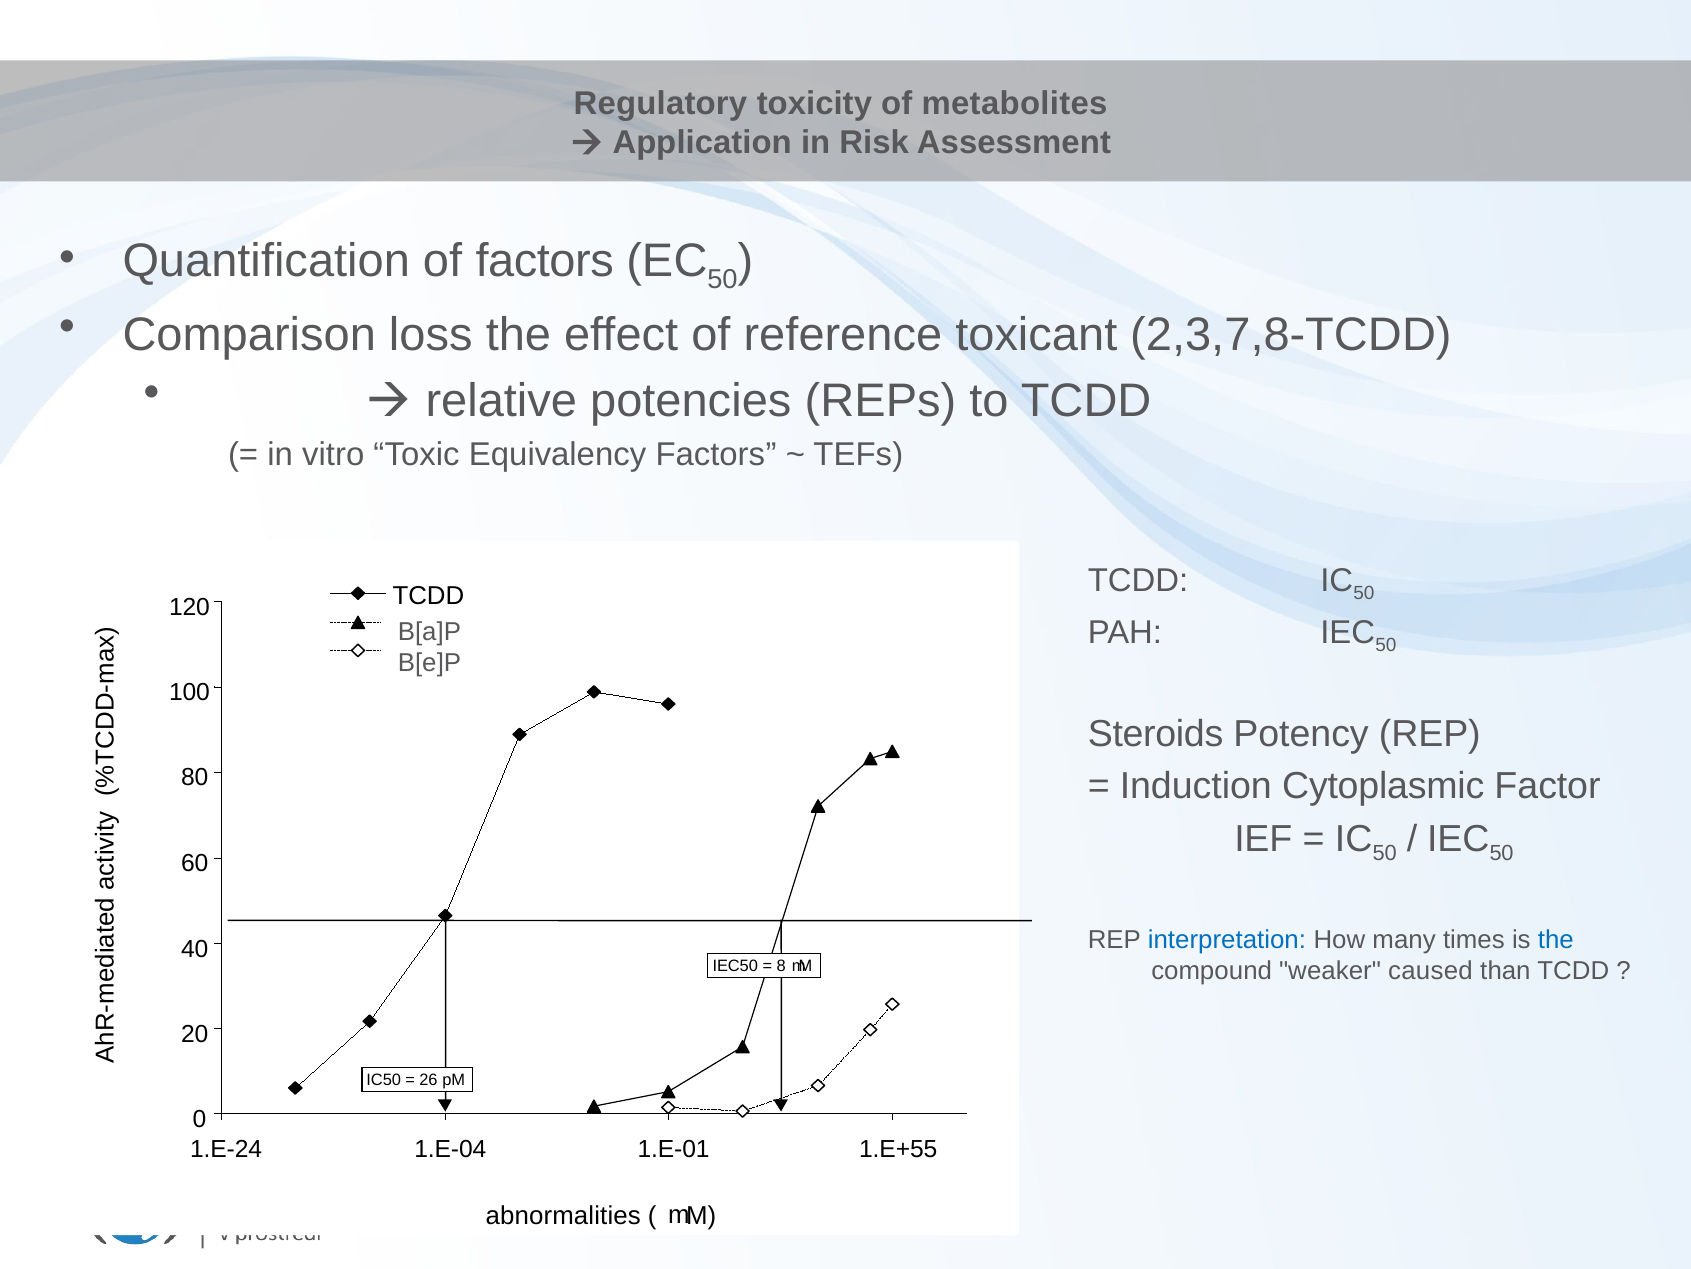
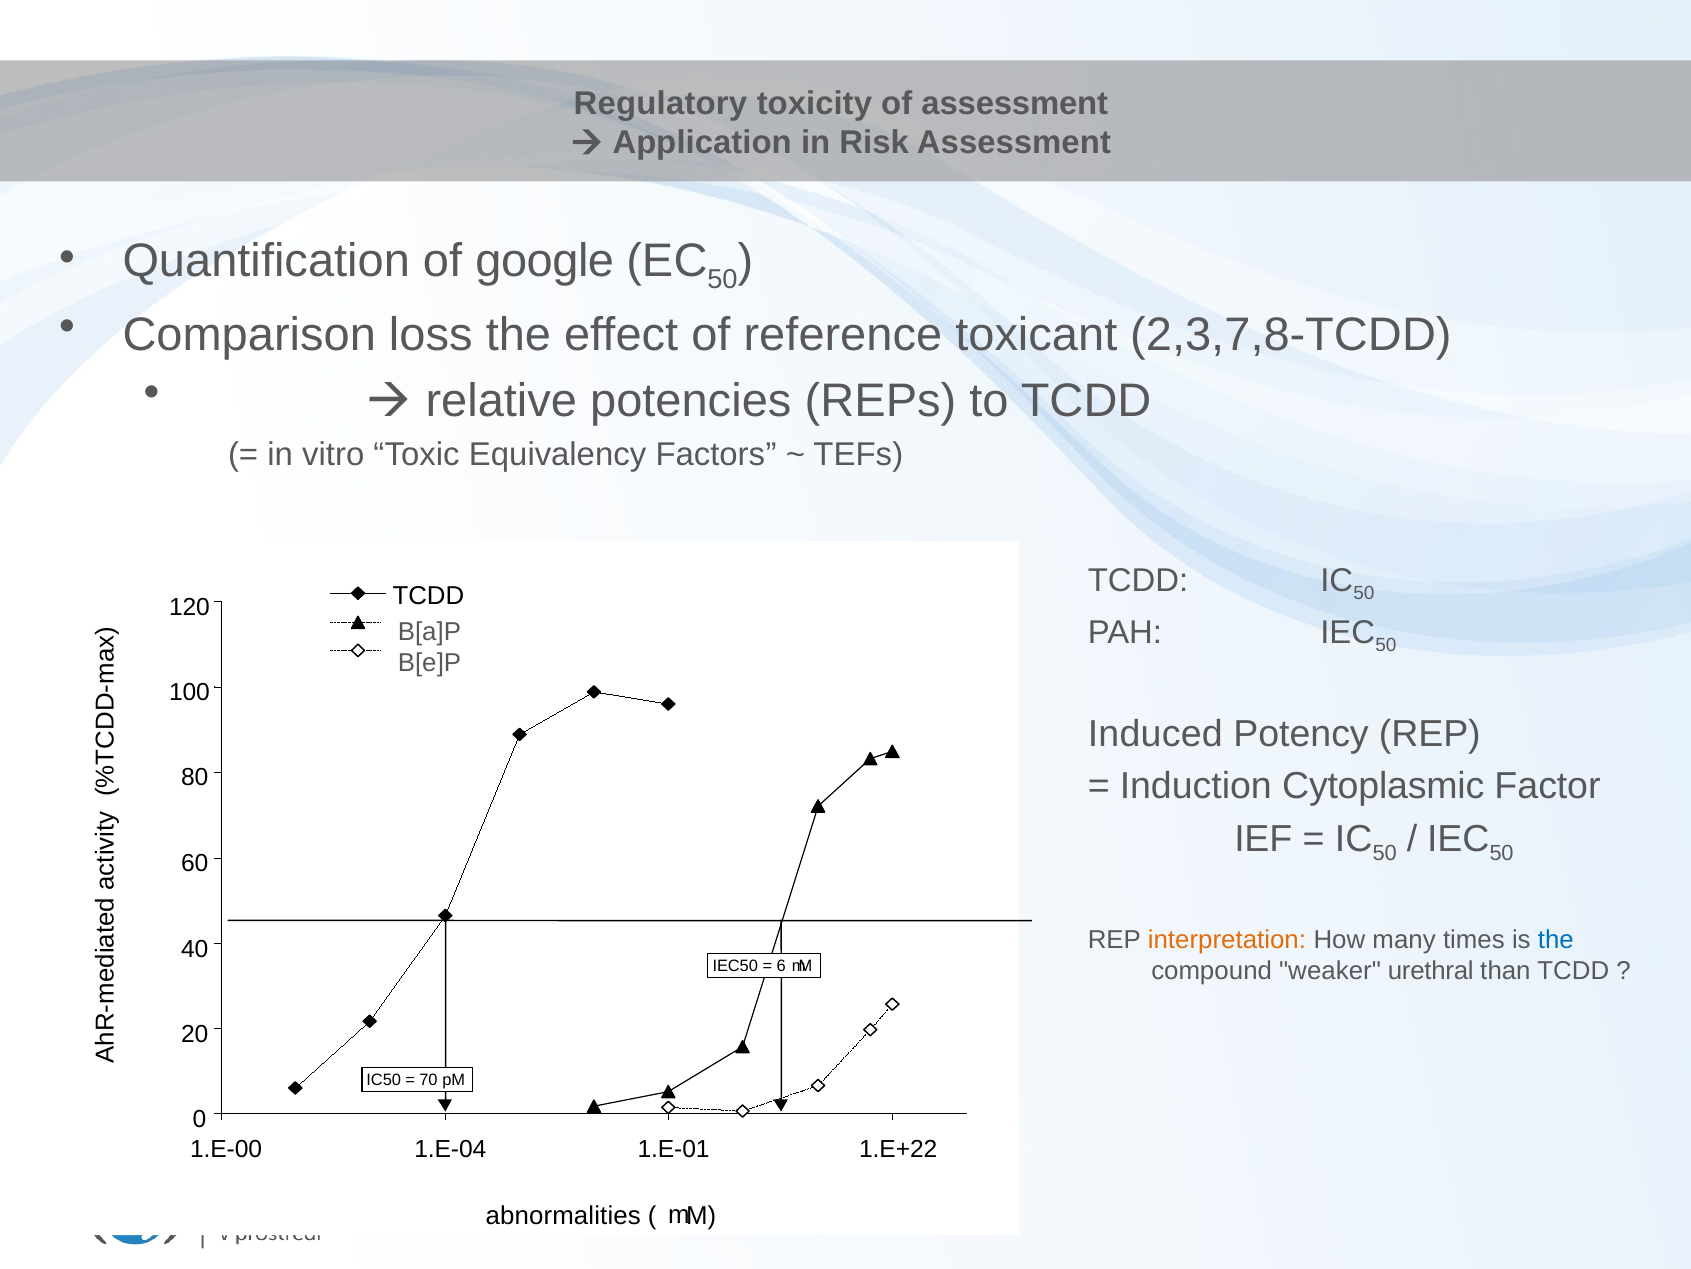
of metabolites: metabolites -> assessment
of factors: factors -> google
Steroids: Steroids -> Induced
interpretation colour: blue -> orange
8: 8 -> 6
caused: caused -> urethral
26: 26 -> 70
1.E-24: 1.E-24 -> 1.E-00
1.E+55: 1.E+55 -> 1.E+22
